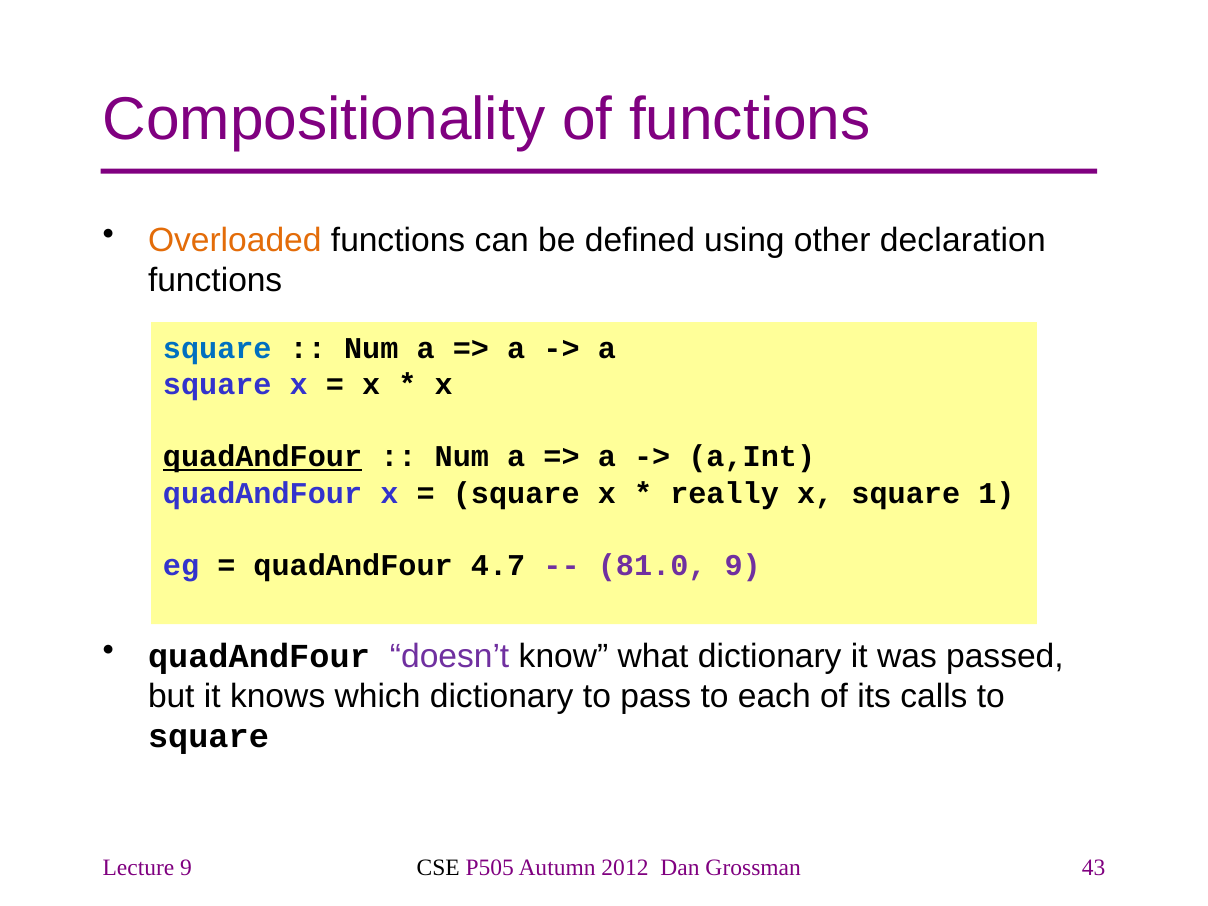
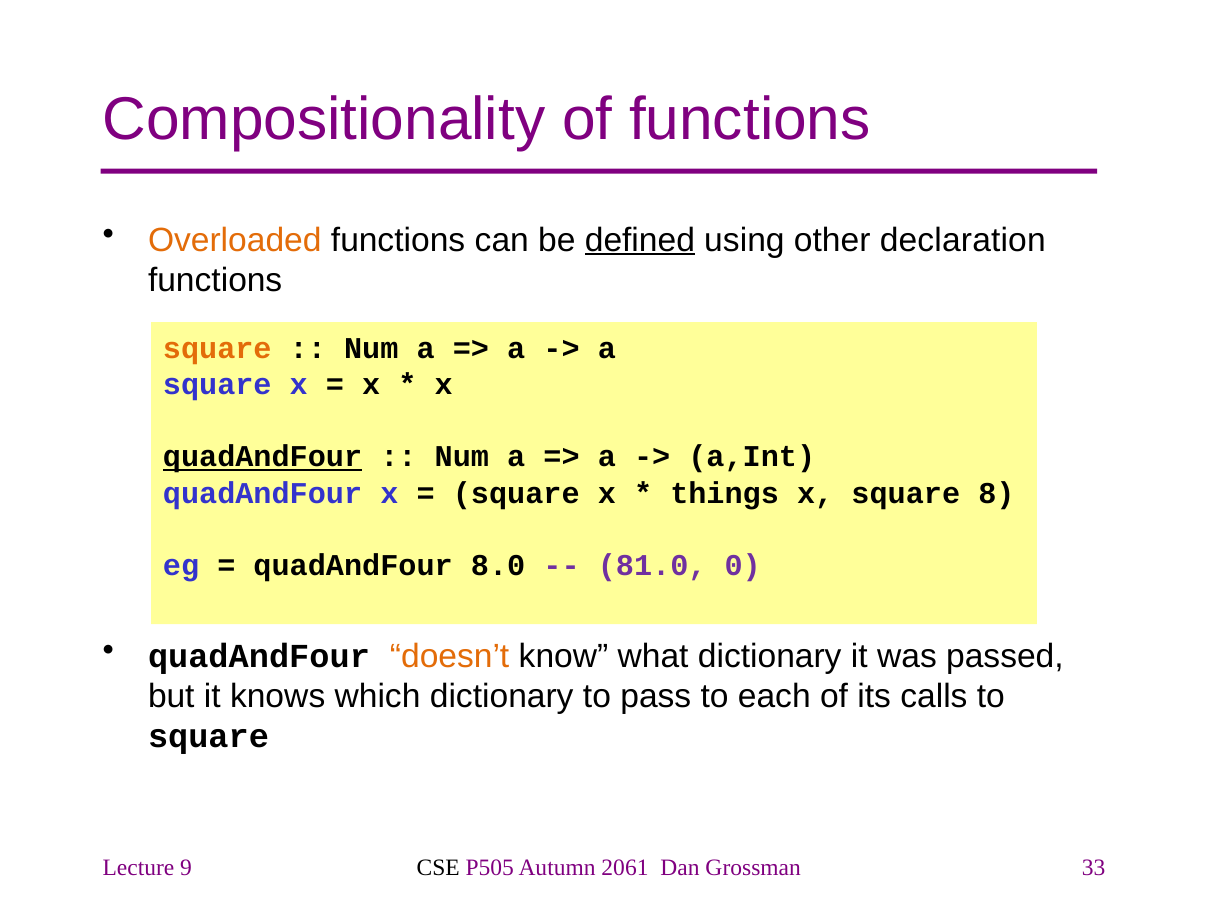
defined underline: none -> present
square at (217, 348) colour: blue -> orange
really: really -> things
1: 1 -> 8
4.7: 4.7 -> 8.0
81.0 9: 9 -> 0
doesn’t colour: purple -> orange
2012: 2012 -> 2061
43: 43 -> 33
